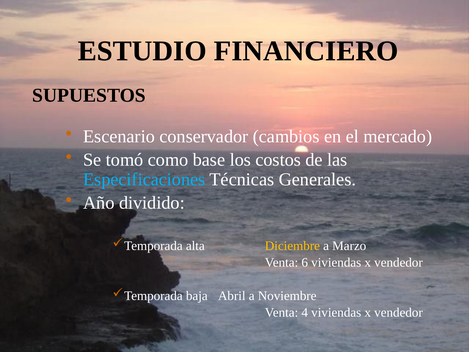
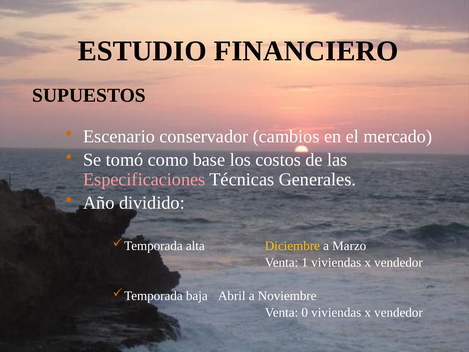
Especificaciones colour: light blue -> pink
6: 6 -> 1
4: 4 -> 0
